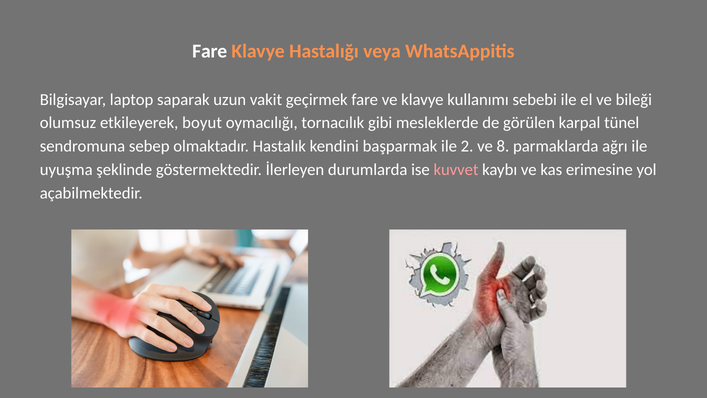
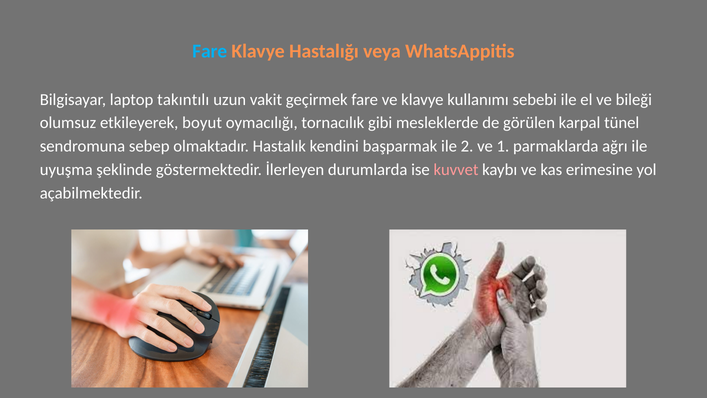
Fare at (210, 51) colour: white -> light blue
saparak: saparak -> takıntılı
8: 8 -> 1
